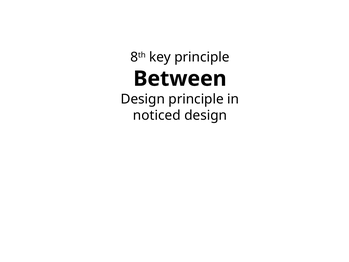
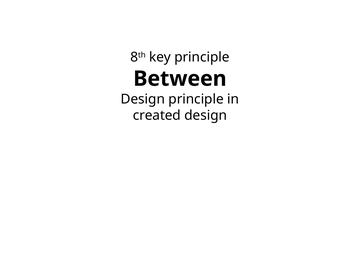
noticed: noticed -> created
